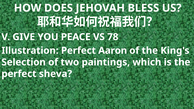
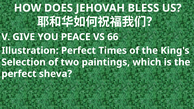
78: 78 -> 66
Aaron: Aaron -> Times
